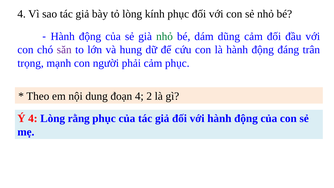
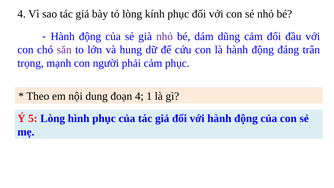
nhỏ at (164, 36) colour: green -> purple
2: 2 -> 1
Ý 4: 4 -> 5
rằng: rằng -> hình
